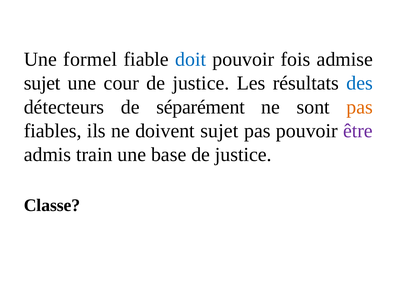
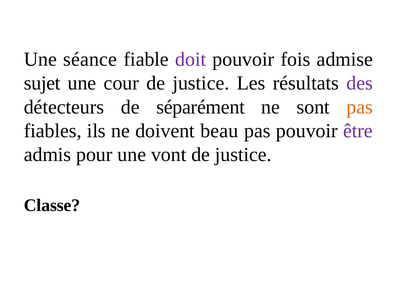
formel: formel -> séance
doit colour: blue -> purple
des colour: blue -> purple
doivent sujet: sujet -> beau
train: train -> pour
base: base -> vont
